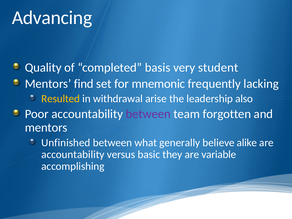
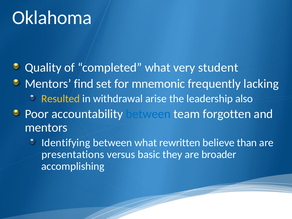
Advancing: Advancing -> Oklahoma
completed basis: basis -> what
between at (148, 114) colour: purple -> blue
Unfinished: Unfinished -> Identifying
generally: generally -> rewritten
alike: alike -> than
accountability at (73, 154): accountability -> presentations
variable: variable -> broader
